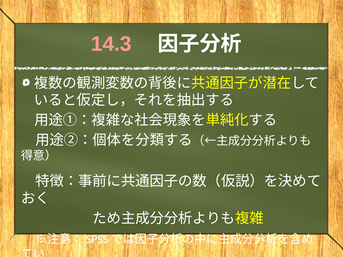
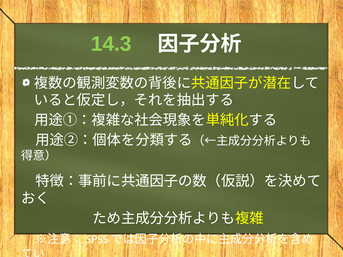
14.3 colour: pink -> light green
